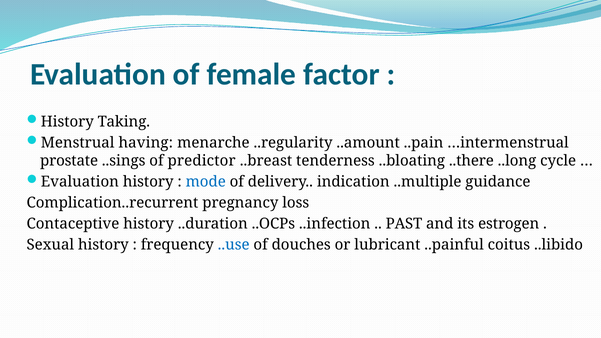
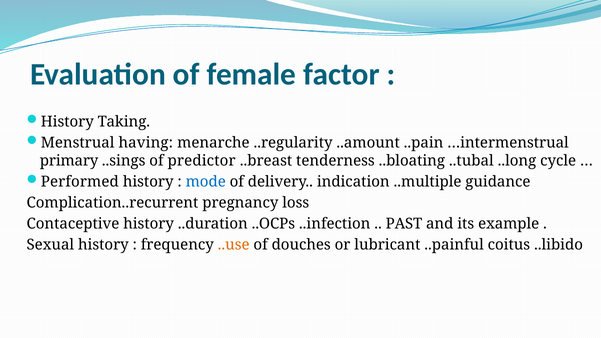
prostate: prostate -> primary
..there: ..there -> ..tubal
Evaluation at (80, 182): Evaluation -> Performed
estrogen: estrogen -> example
..use colour: blue -> orange
